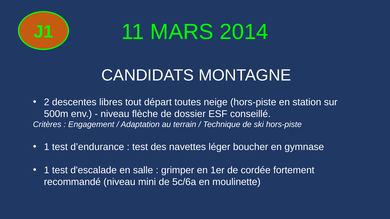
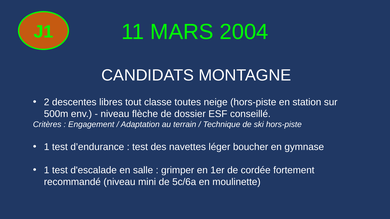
2014: 2014 -> 2004
départ: départ -> classe
